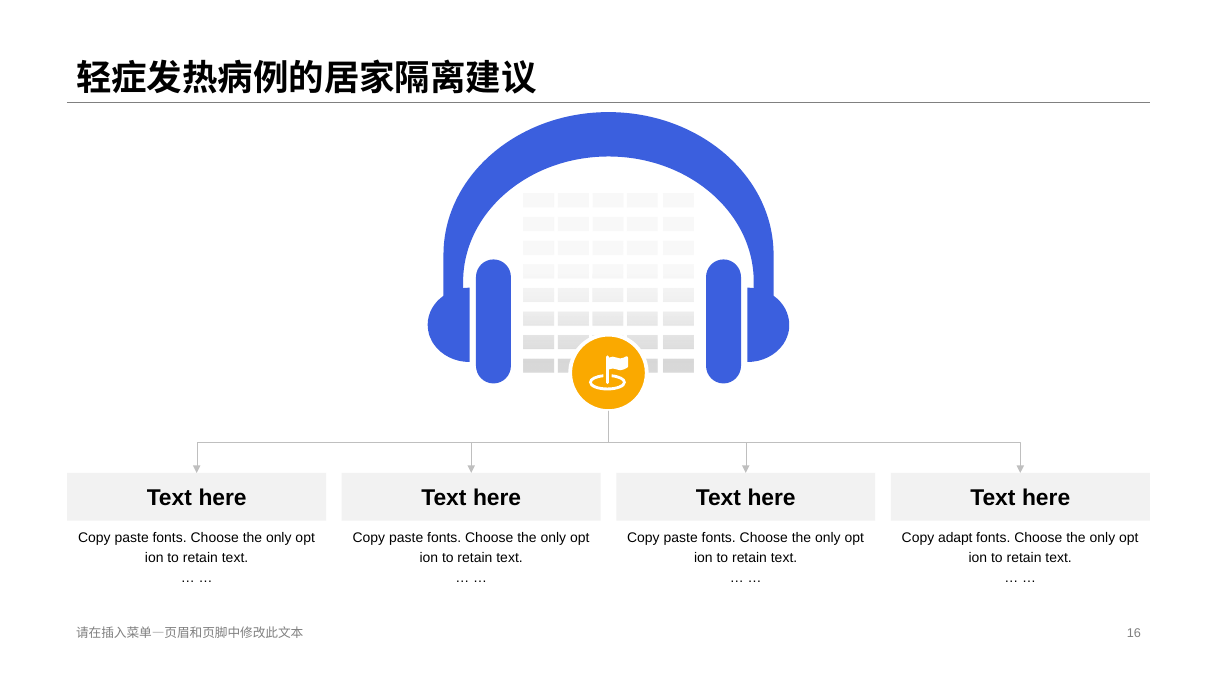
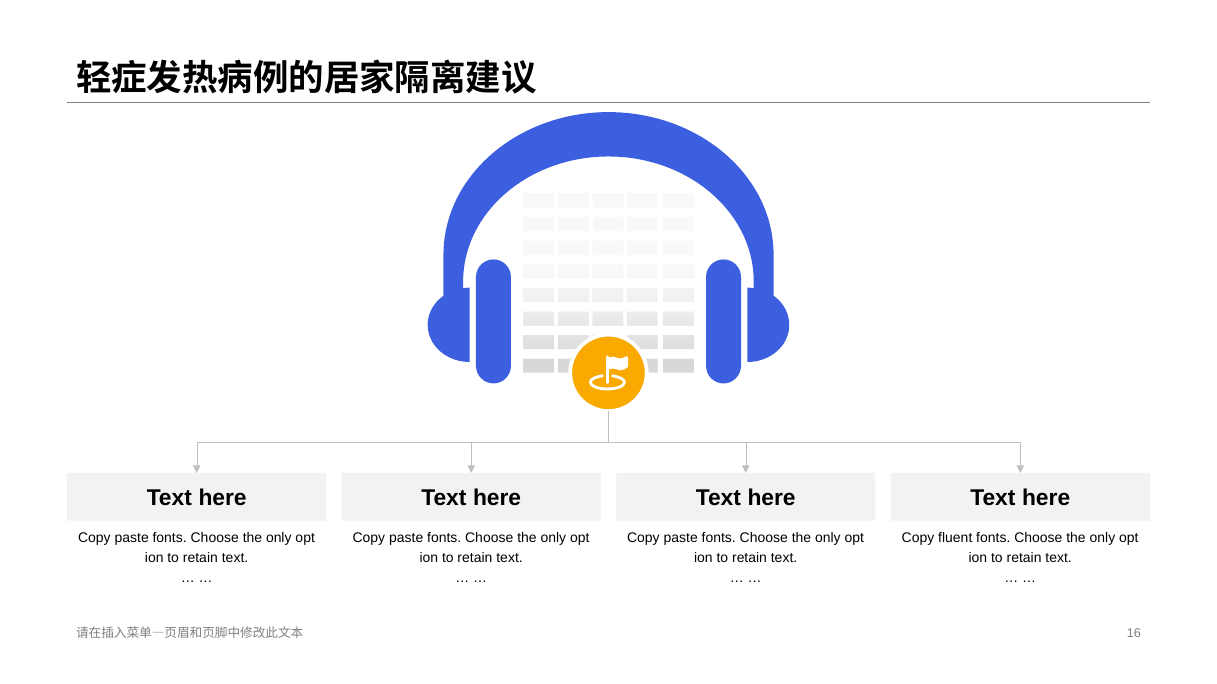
adapt: adapt -> fluent
